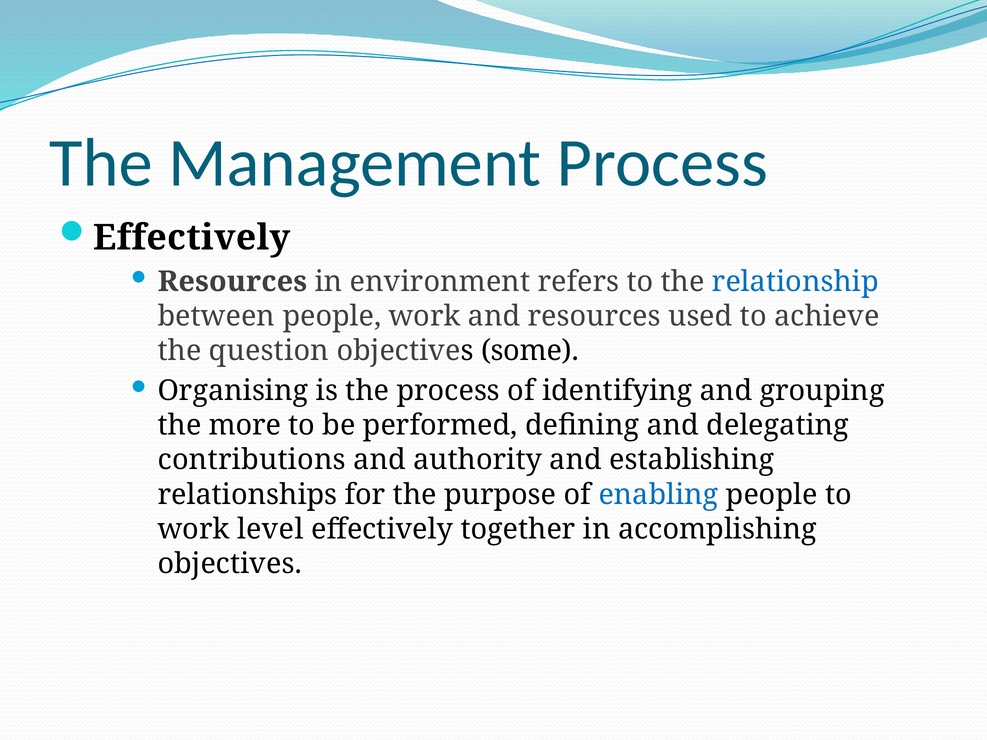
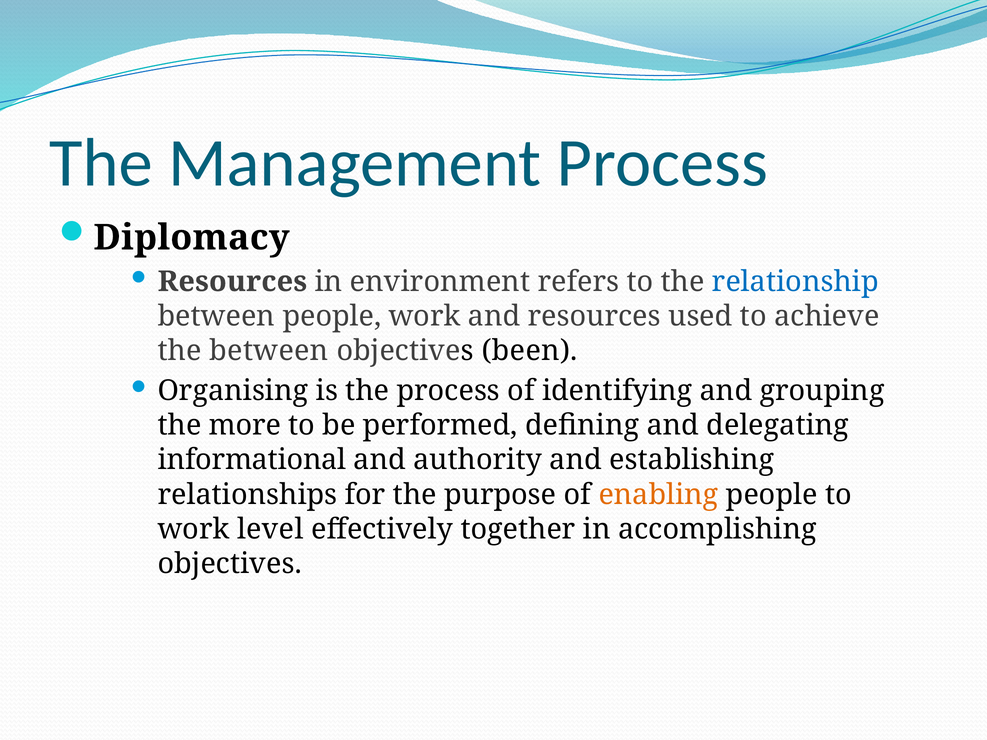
Effectively at (192, 238): Effectively -> Diplomacy
the question: question -> between
some: some -> been
contributions: contributions -> informational
enabling colour: blue -> orange
